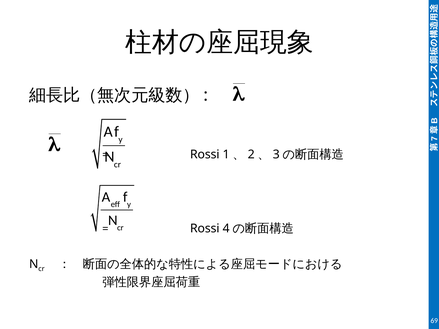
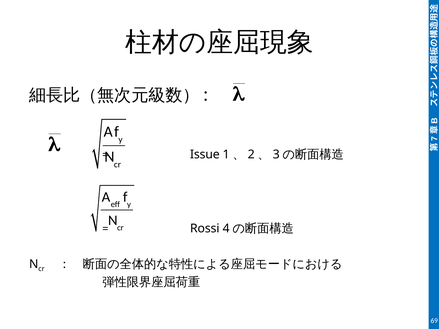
Rossi at (205, 155): Rossi -> Issue
